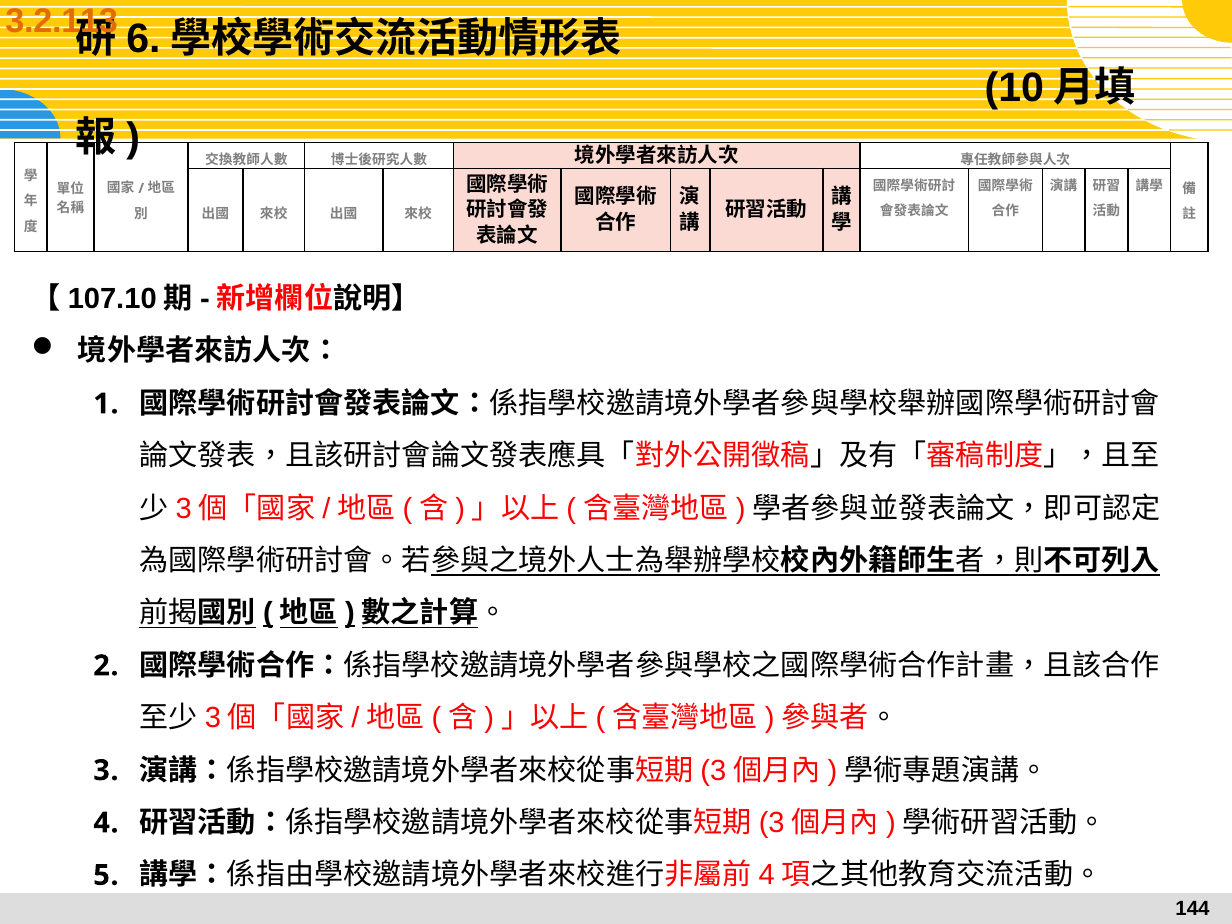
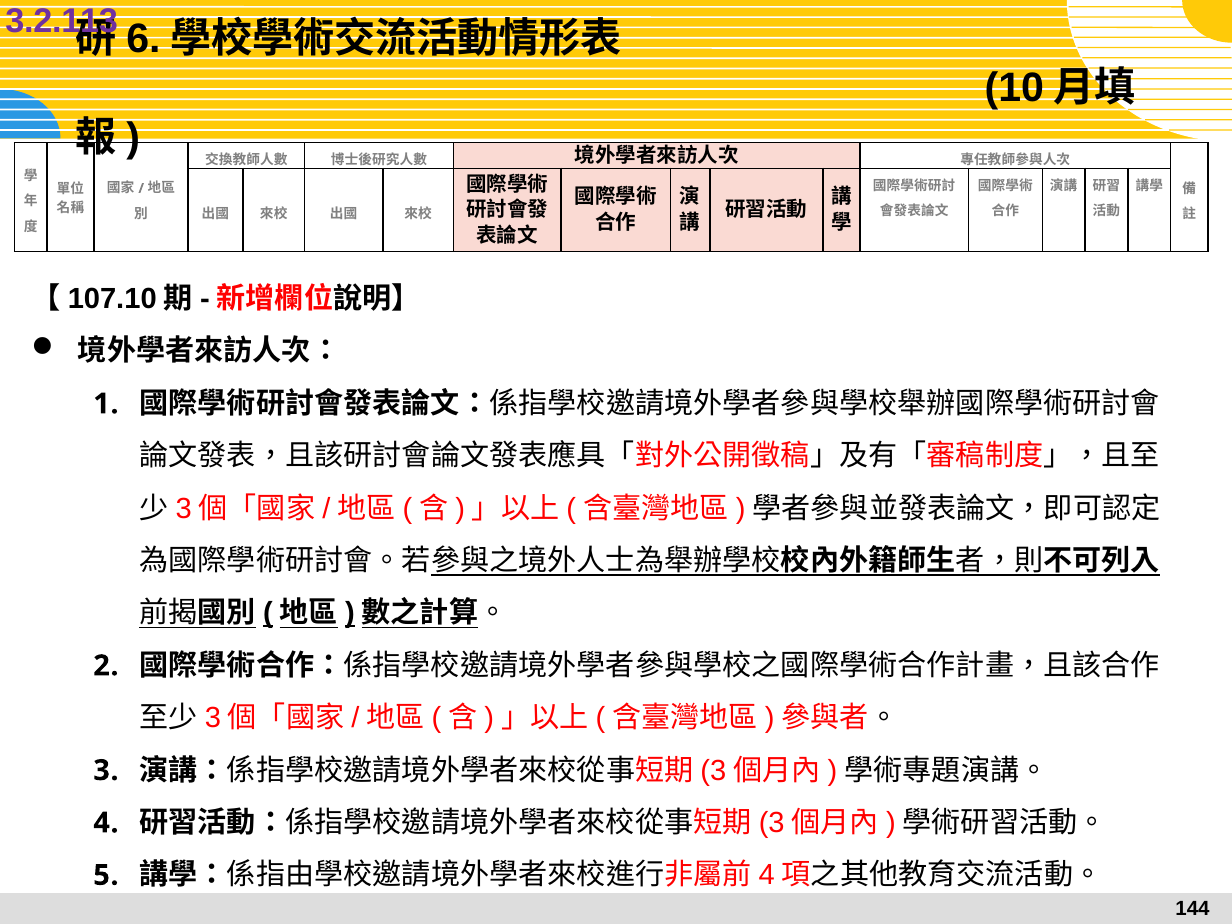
3.2.113 colour: orange -> purple
